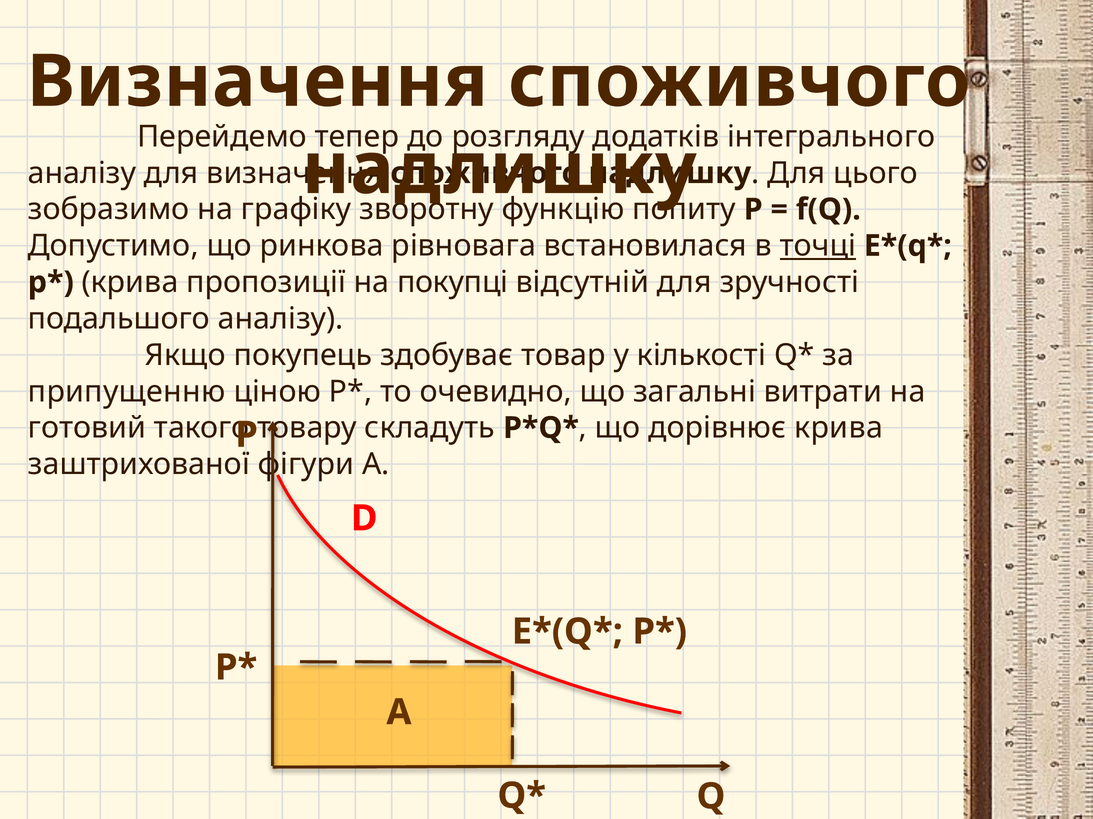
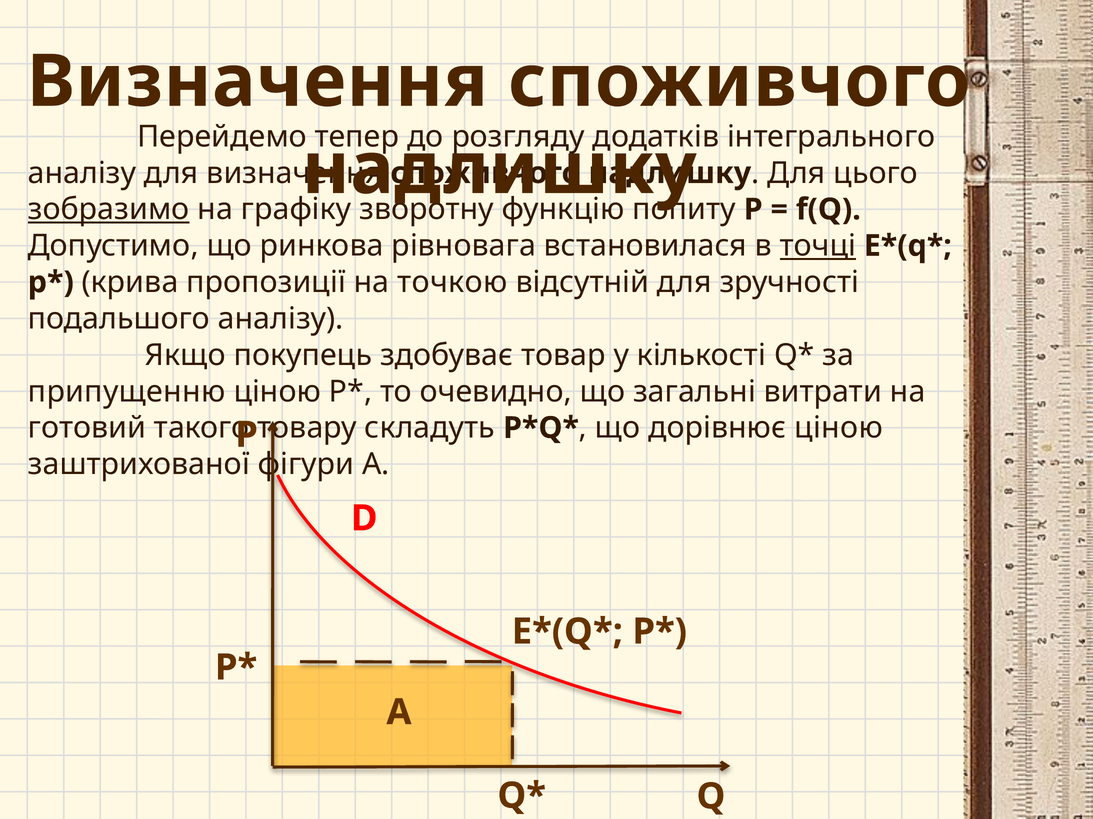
зобразимо underline: none -> present
покупці: покупці -> точкою
дорівнює крива: крива -> ціною
